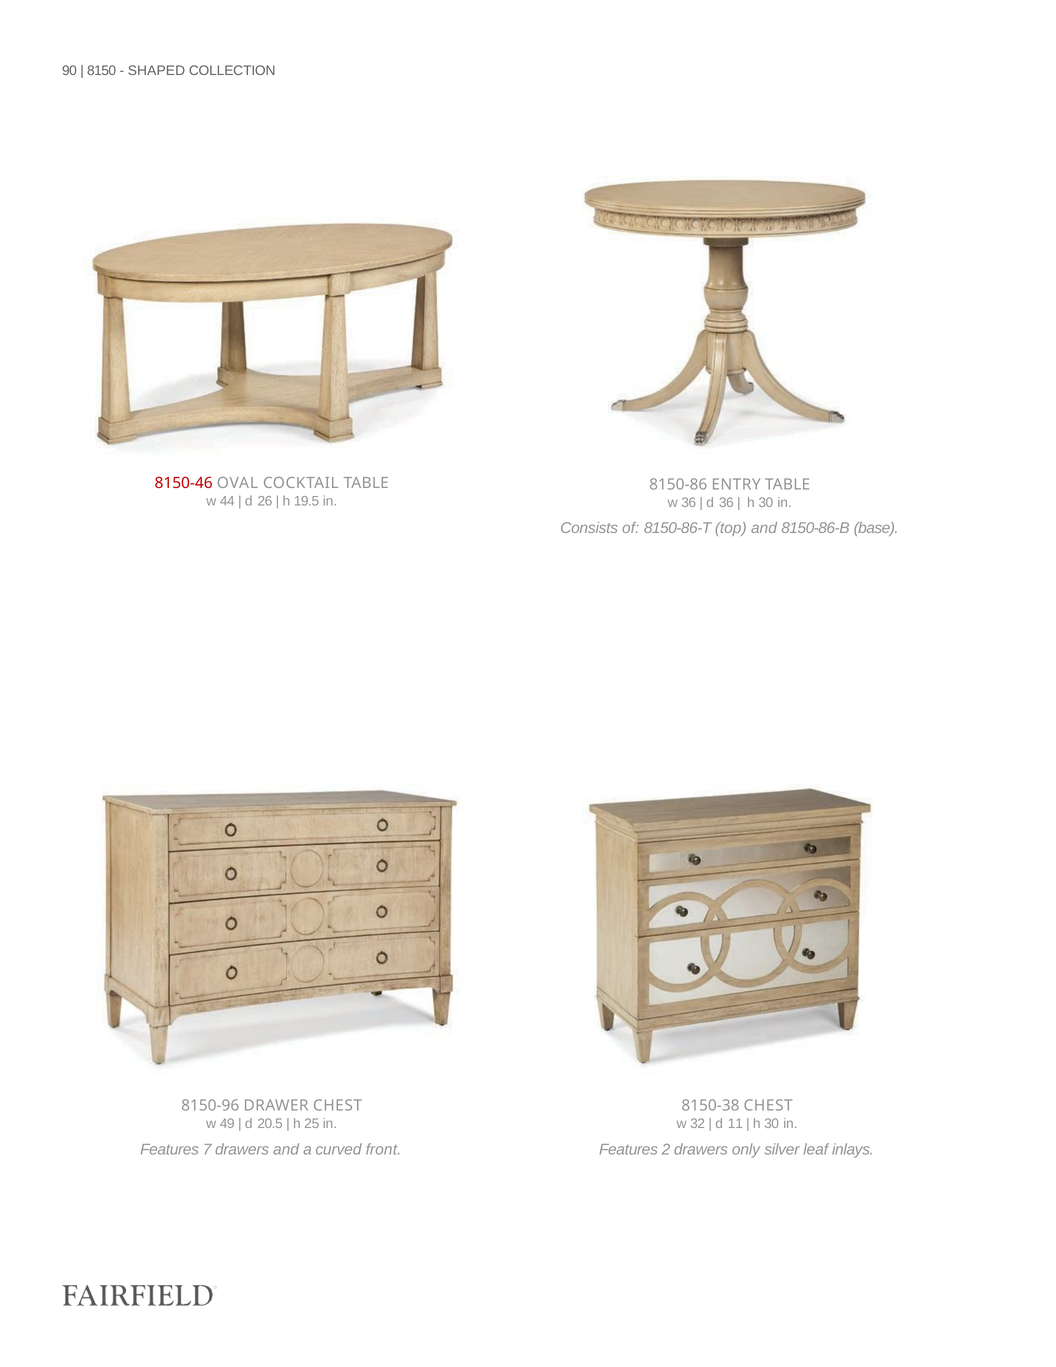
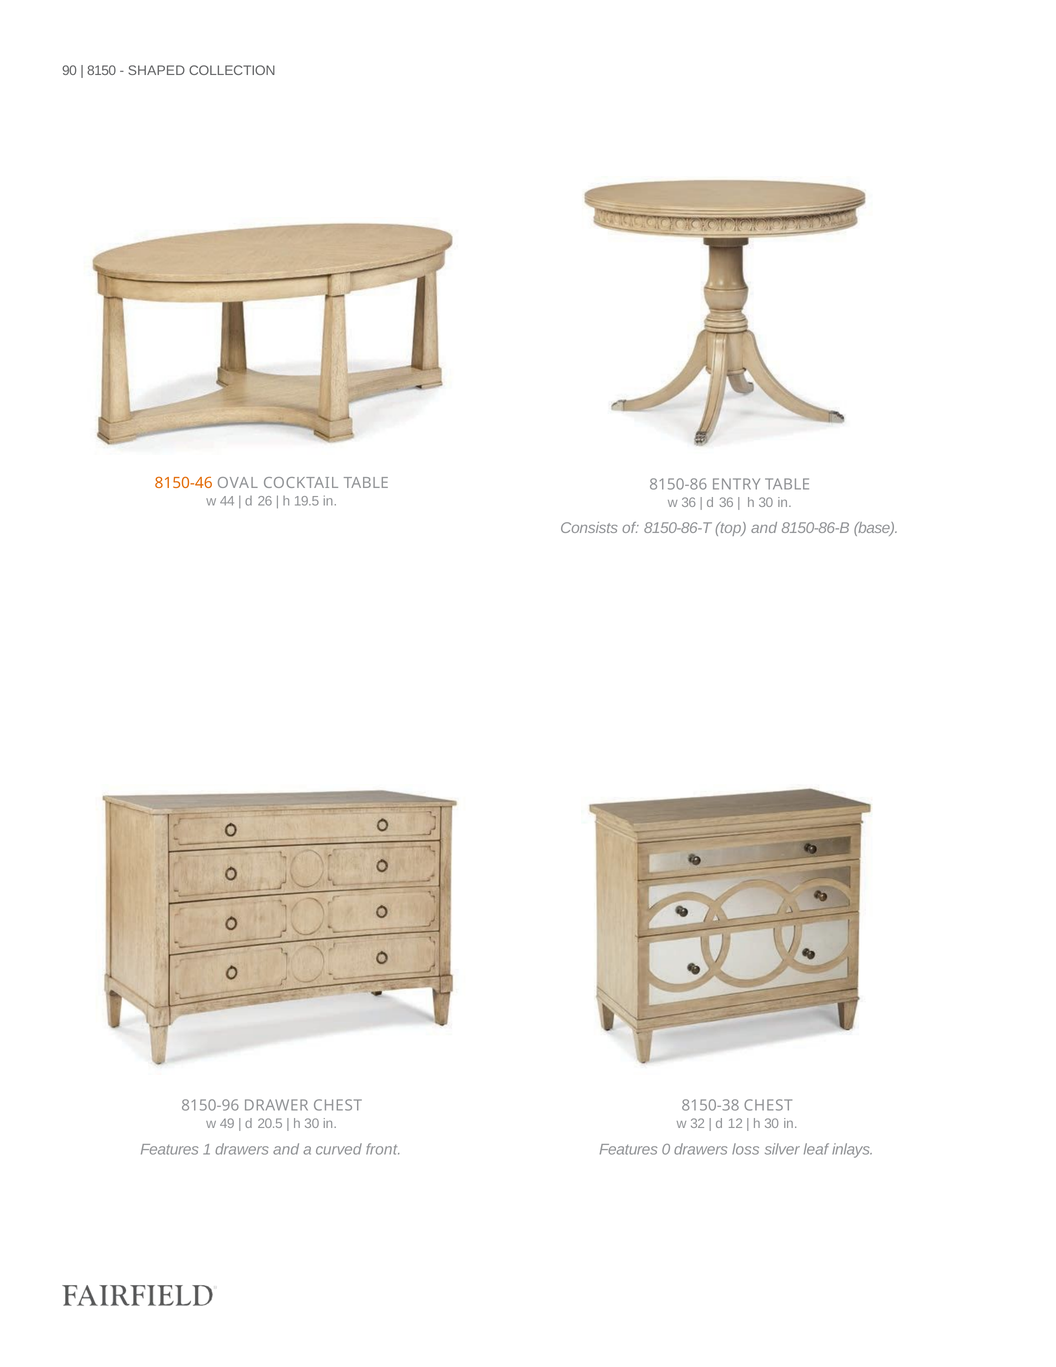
8150-46 colour: red -> orange
25 at (312, 1123): 25 -> 30
11: 11 -> 12
7: 7 -> 1
2: 2 -> 0
only: only -> loss
